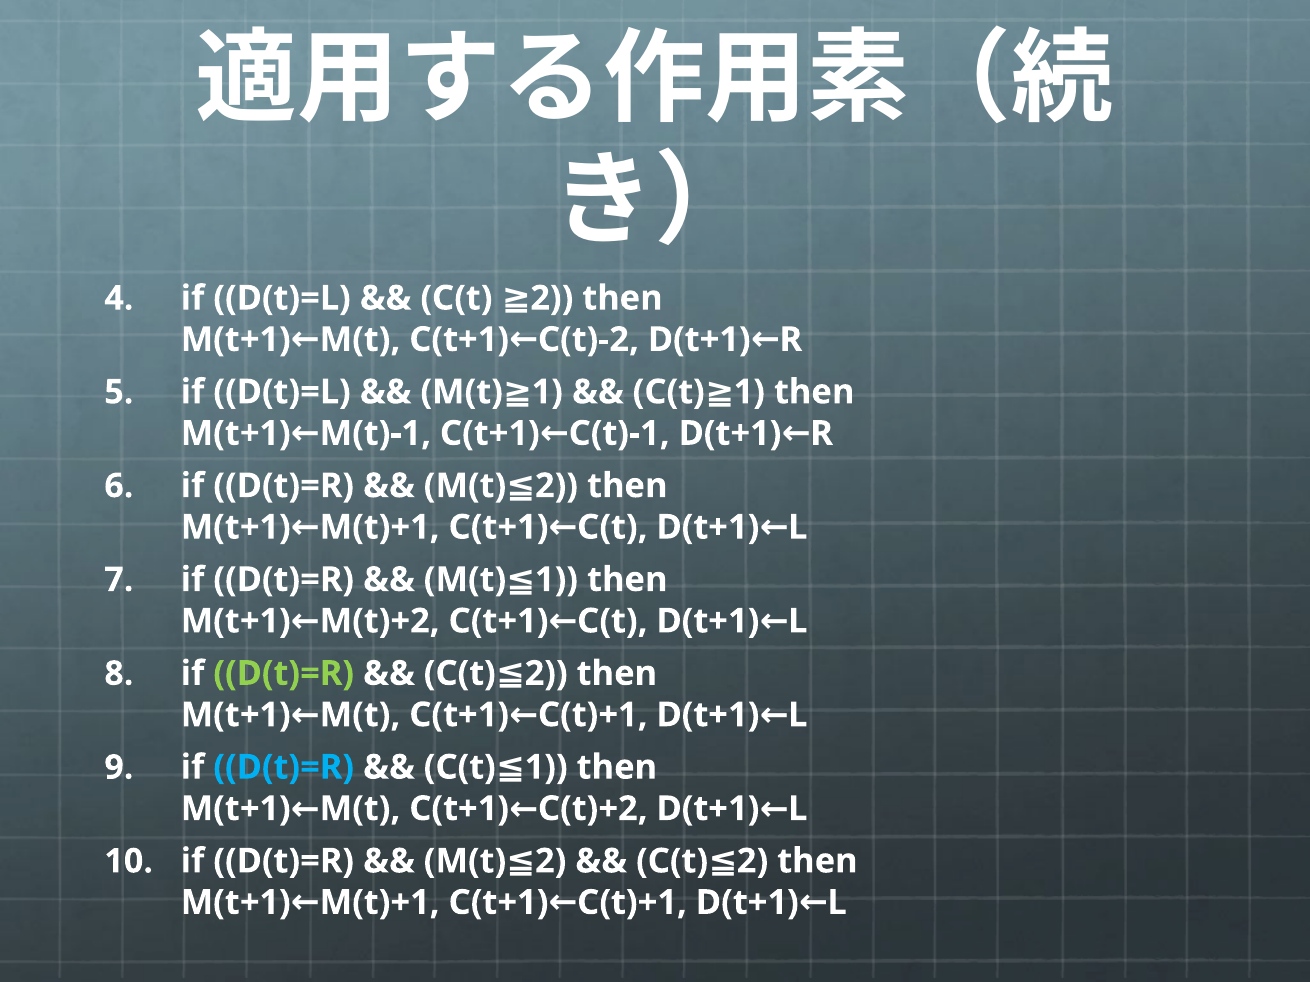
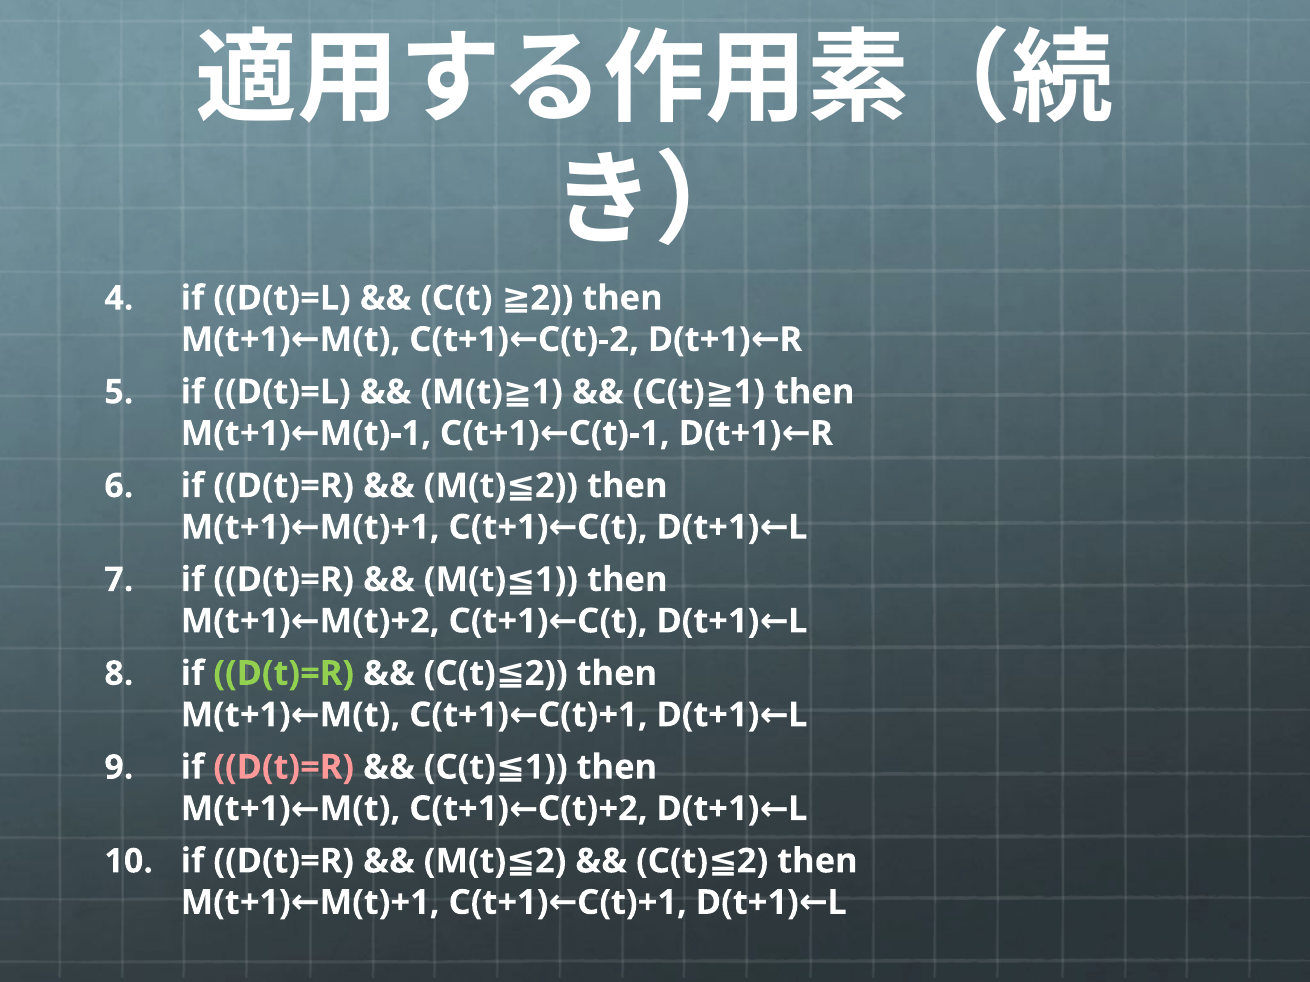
D(t)=R at (284, 768) colour: light blue -> pink
